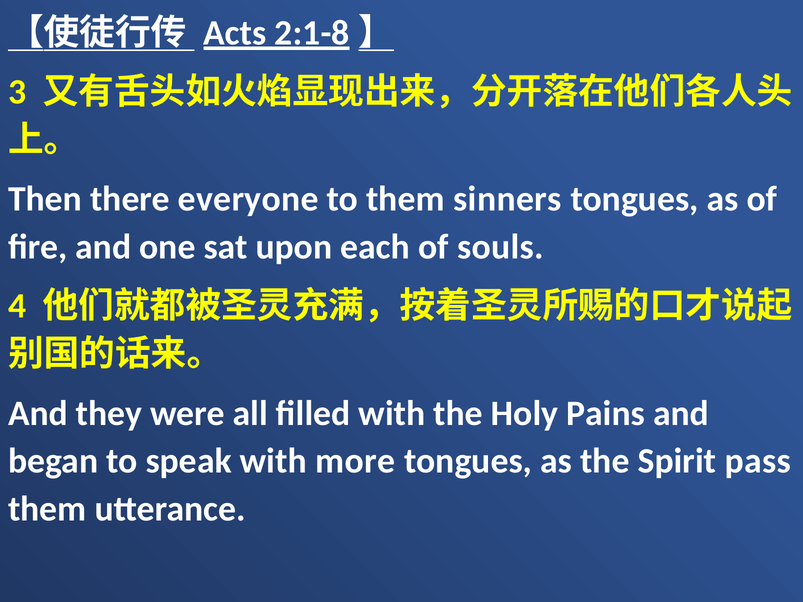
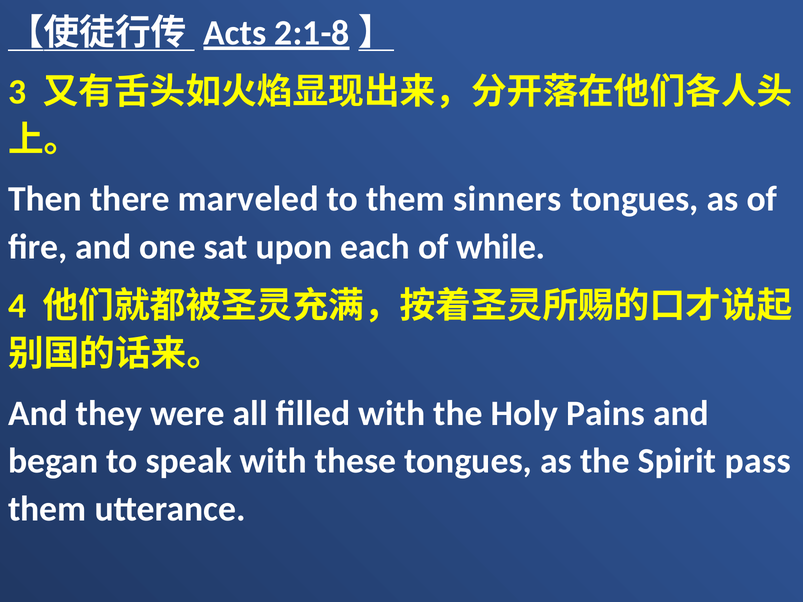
everyone: everyone -> marveled
souls: souls -> while
more: more -> these
